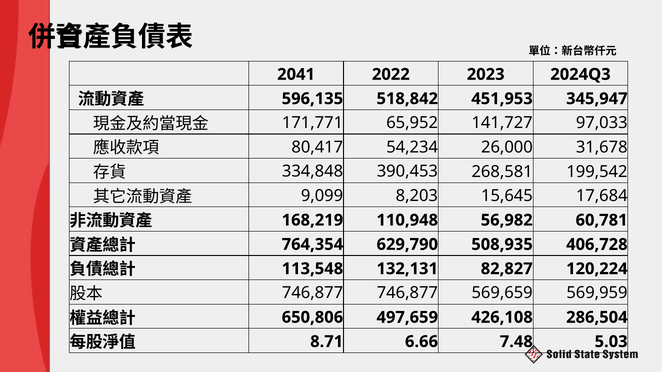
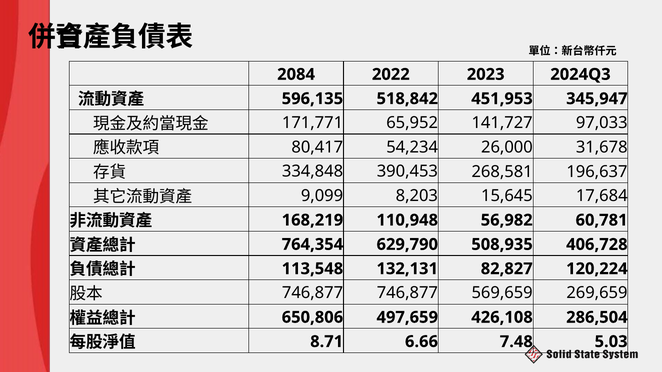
2041: 2041 -> 2084
199,542: 199,542 -> 196,637
569,959: 569,959 -> 269,659
